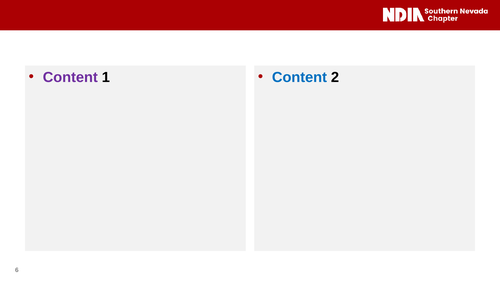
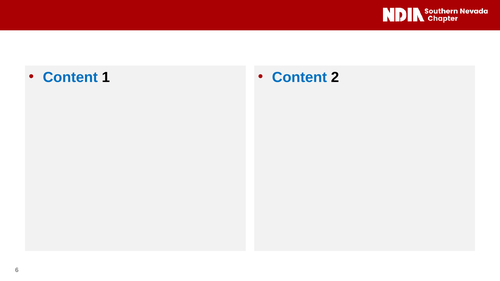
Content at (70, 77) colour: purple -> blue
